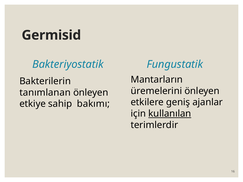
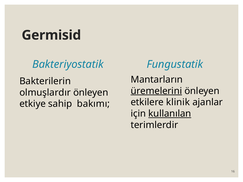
üremelerini underline: none -> present
tanımlanan: tanımlanan -> olmuşlardır
geniş: geniş -> klinik
